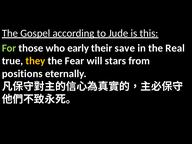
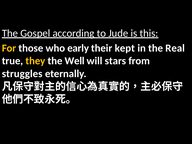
For colour: light green -> yellow
save: save -> kept
Fear: Fear -> Well
positions: positions -> struggles
